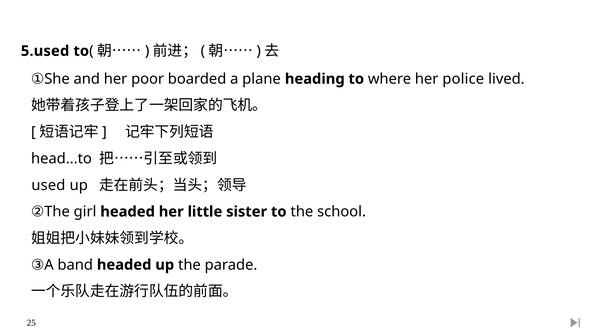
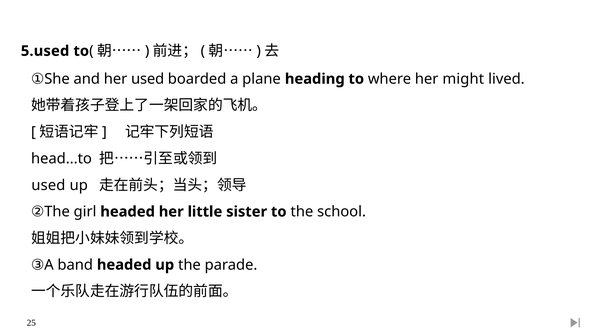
her poor: poor -> used
police: police -> might
